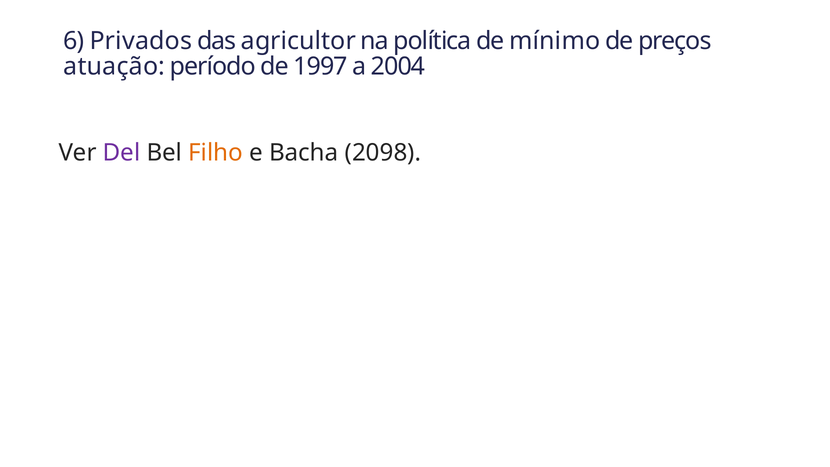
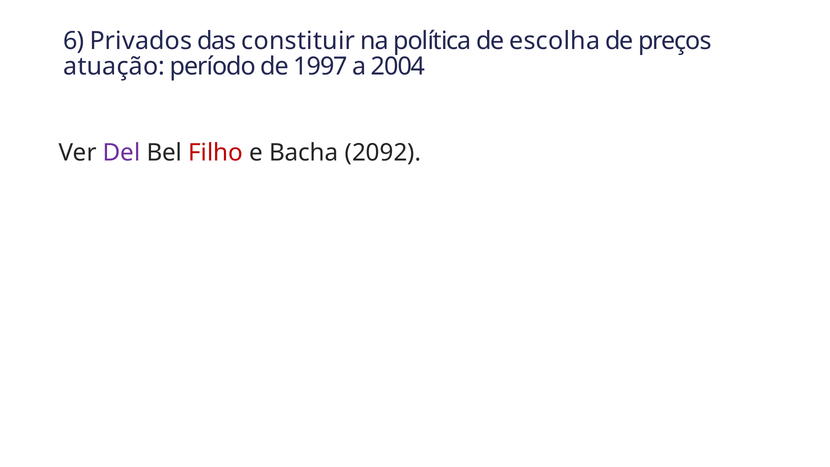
agricultor: agricultor -> constituir
mínimo: mínimo -> escolha
Filho colour: orange -> red
2098: 2098 -> 2092
